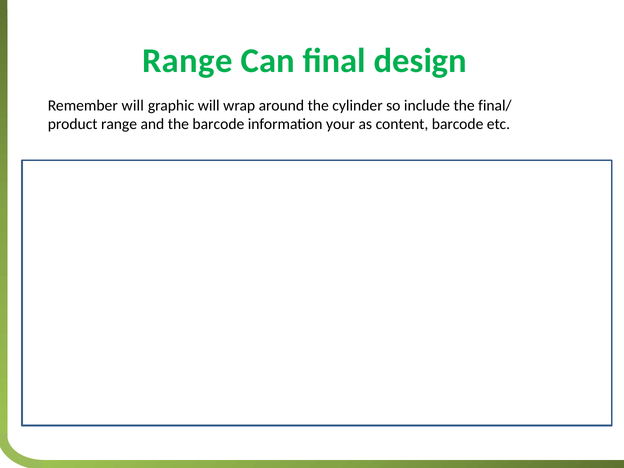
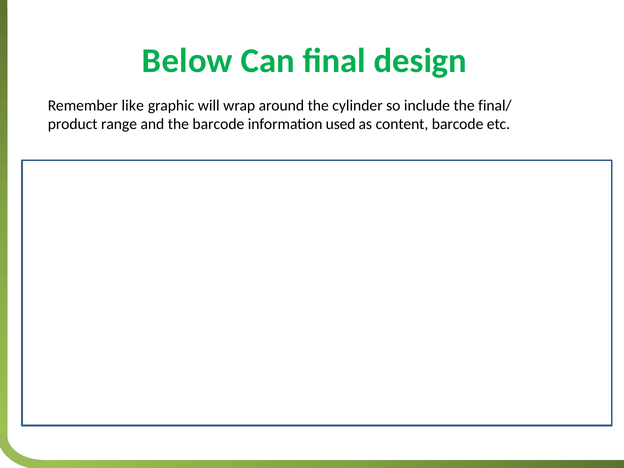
Range at (187, 61): Range -> Below
Remember will: will -> like
your: your -> used
